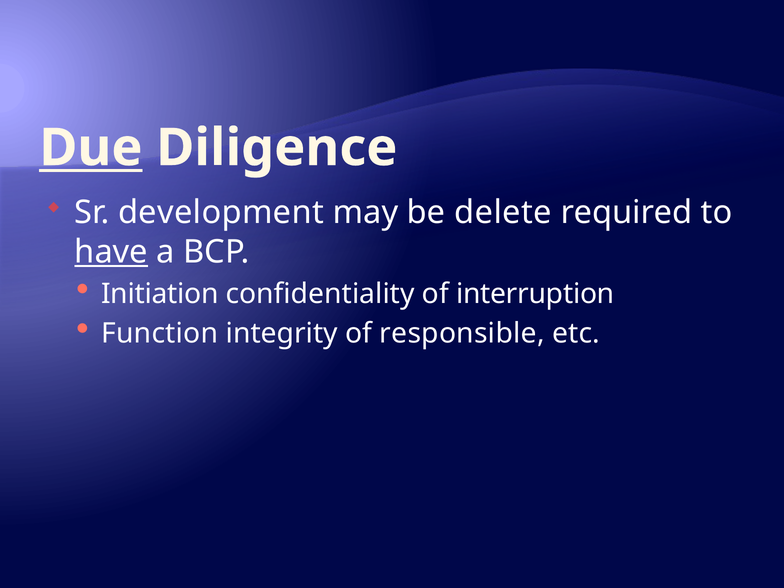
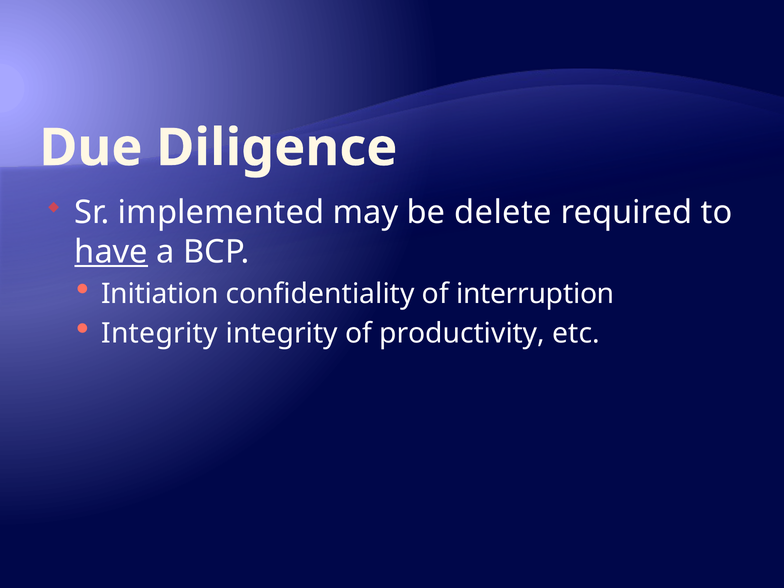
Due underline: present -> none
development: development -> implemented
Function at (160, 333): Function -> Integrity
responsible: responsible -> productivity
